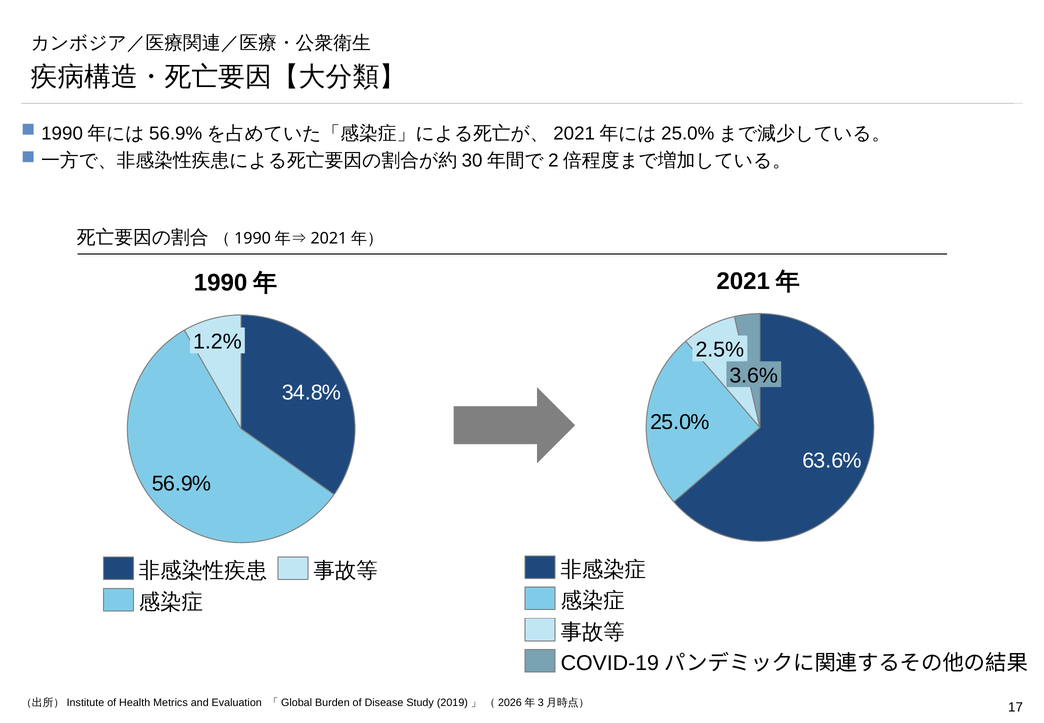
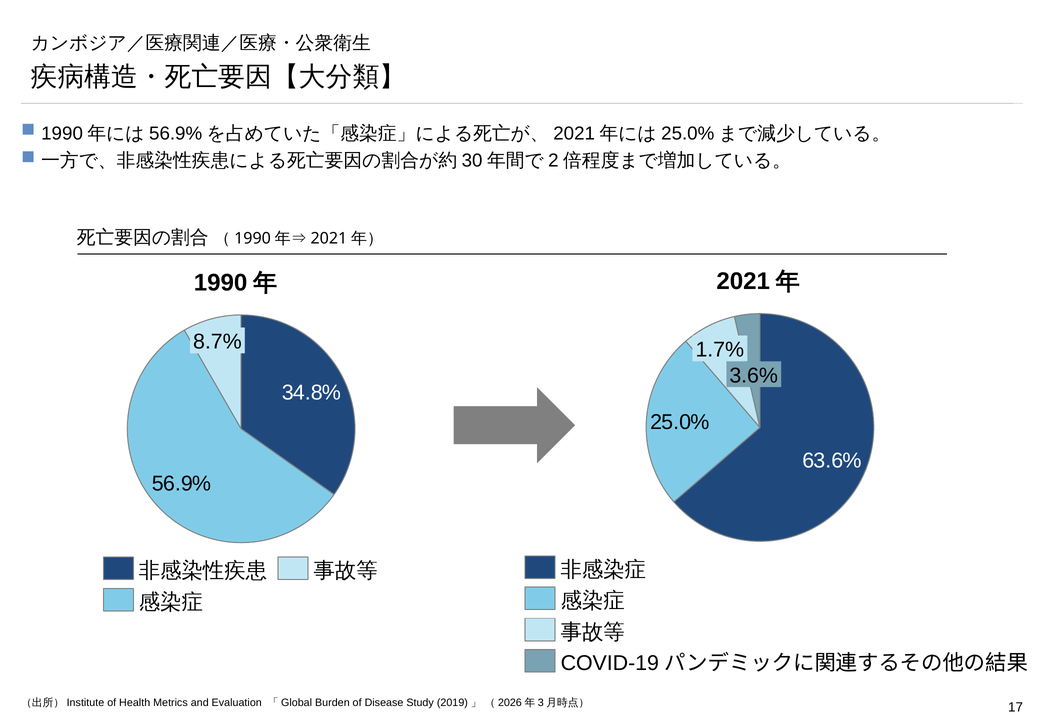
1.2%: 1.2% -> 8.7%
2.5%: 2.5% -> 1.7%
